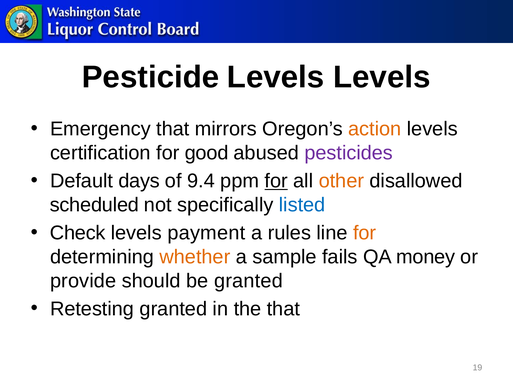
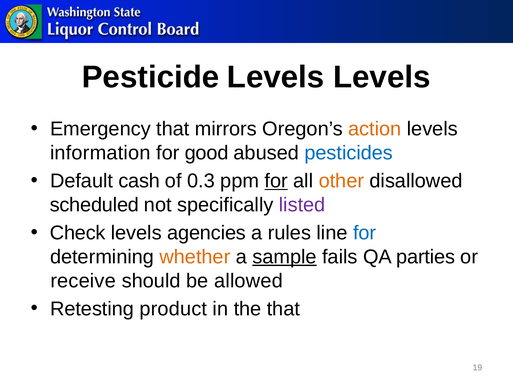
certification: certification -> information
pesticides colour: purple -> blue
days: days -> cash
9.4: 9.4 -> 0.3
listed colour: blue -> purple
payment: payment -> agencies
for at (365, 233) colour: orange -> blue
sample underline: none -> present
money: money -> parties
provide: provide -> receive
be granted: granted -> allowed
Retesting granted: granted -> product
